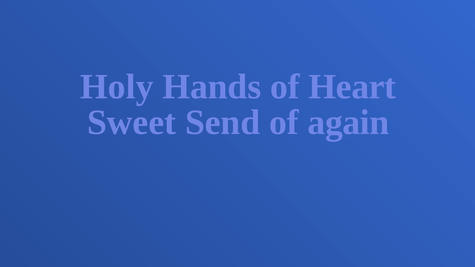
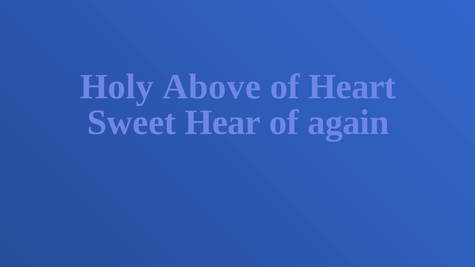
Hands: Hands -> Above
Send: Send -> Hear
